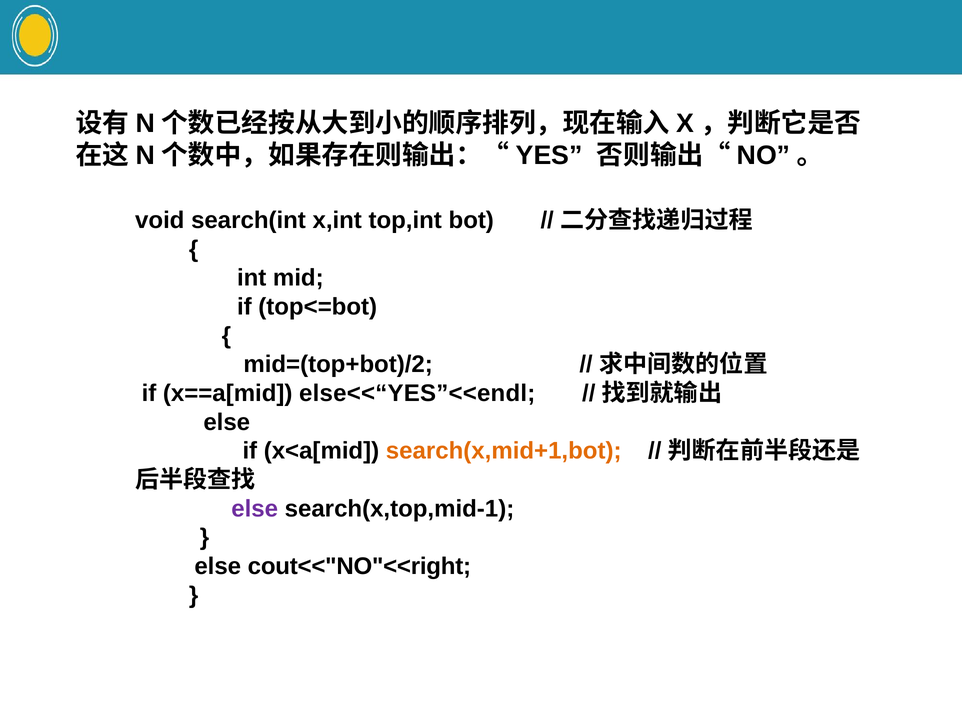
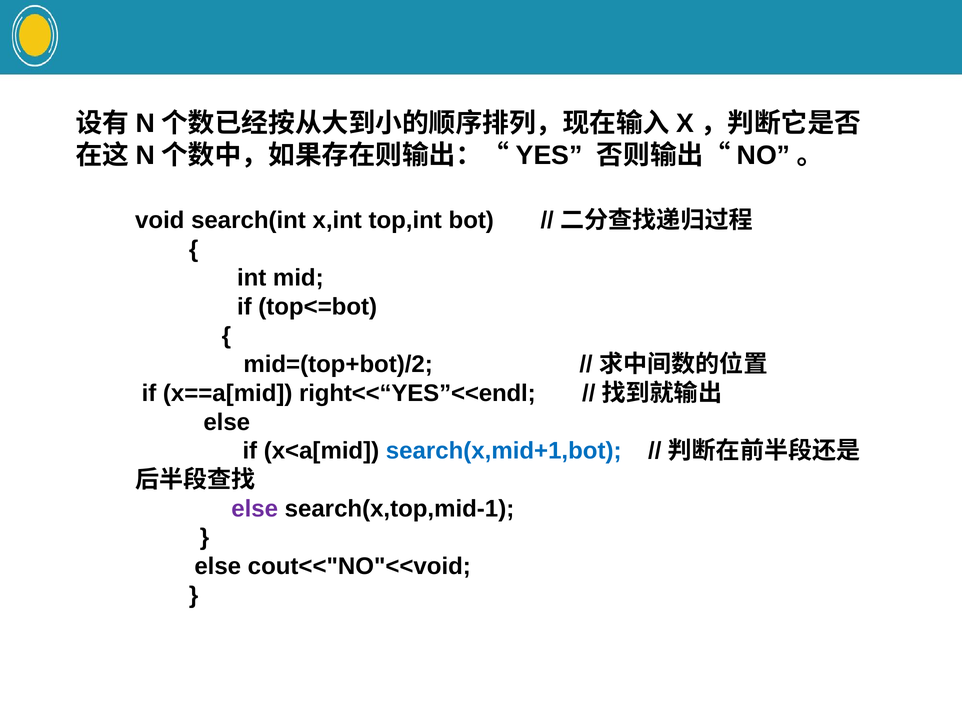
else<<“YES”<<endl: else<<“YES”<<endl -> right<<“YES”<<endl
search(x,mid+1,bot colour: orange -> blue
cout<<"NO"<<right: cout<<"NO"<<right -> cout<<"NO"<<void
